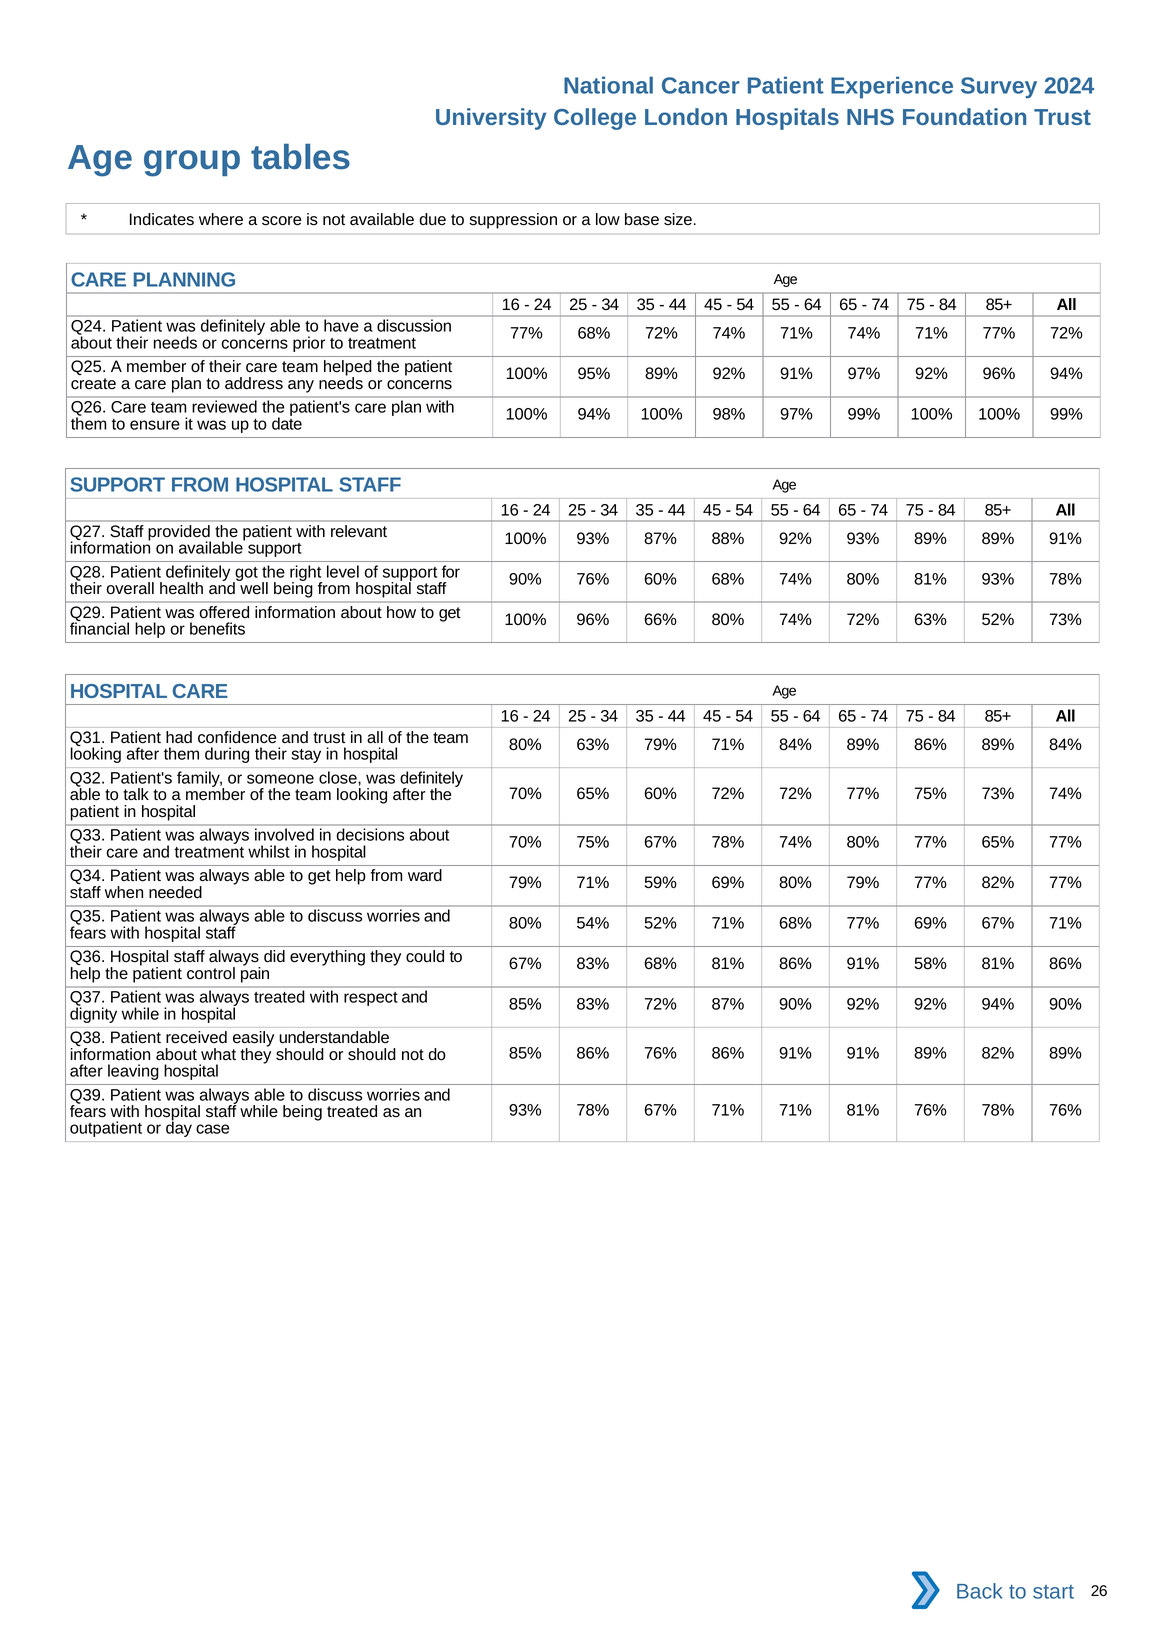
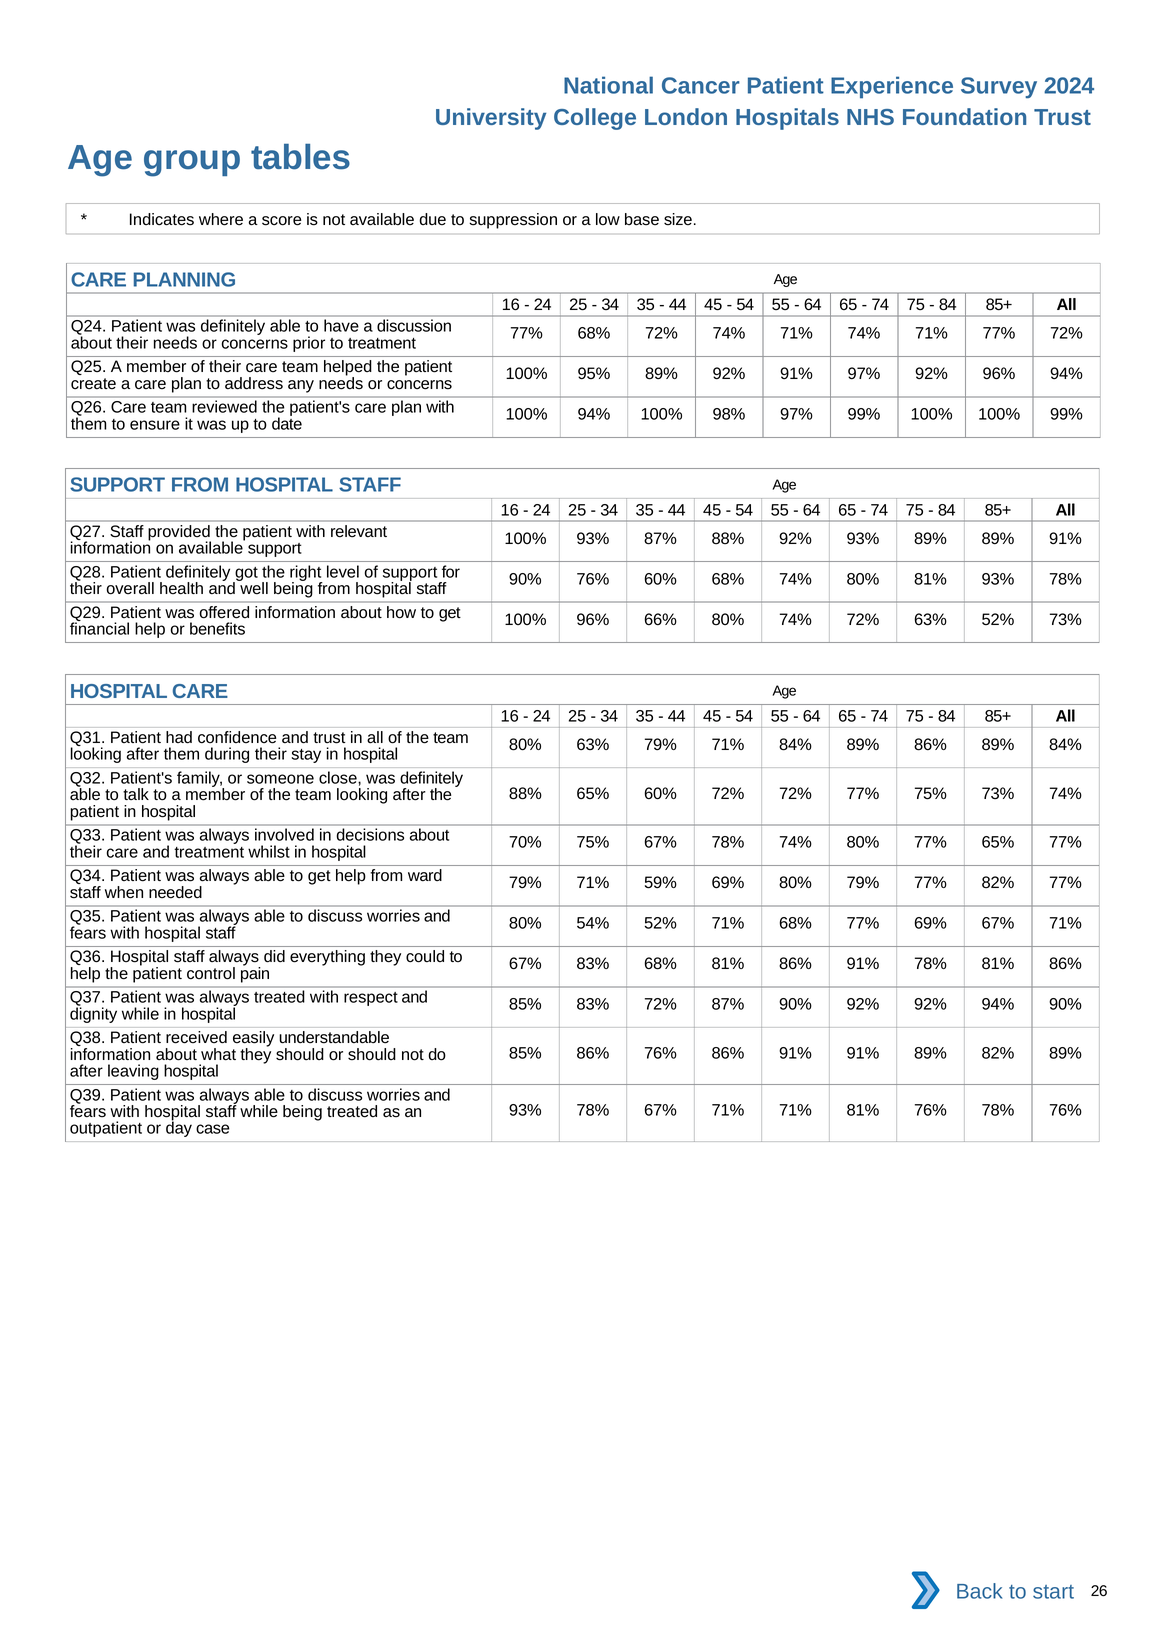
70% at (525, 794): 70% -> 88%
91% 58%: 58% -> 78%
